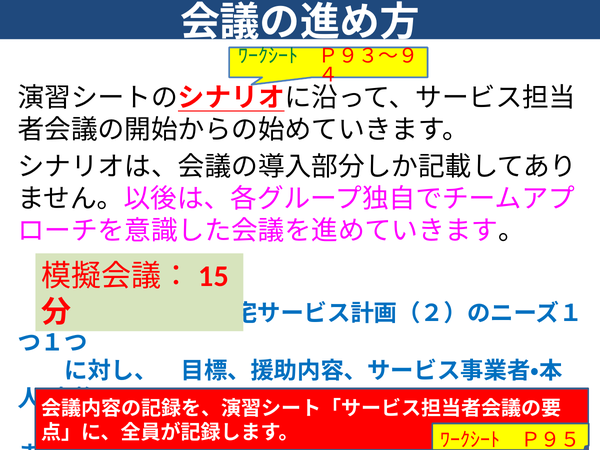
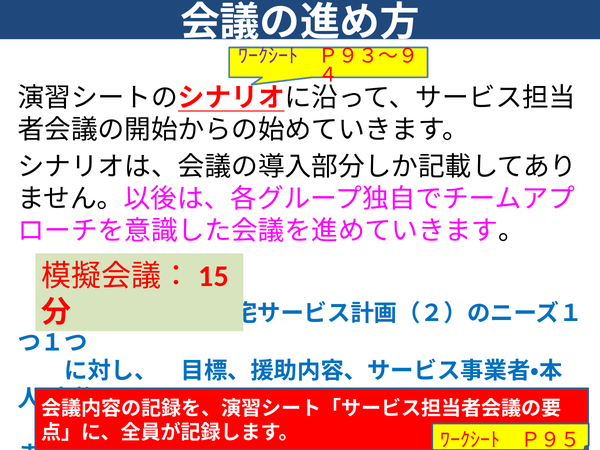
ﾜｰｸｼｰﾄ at (268, 56) colour: green -> purple
